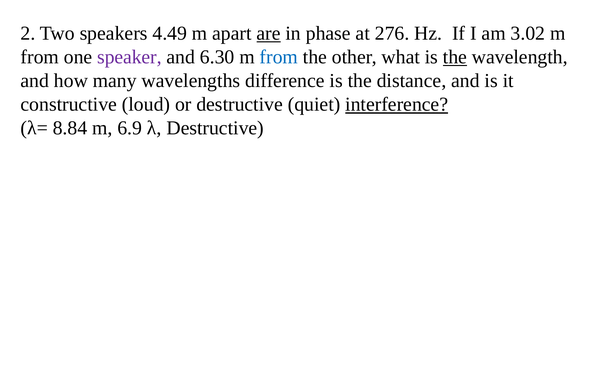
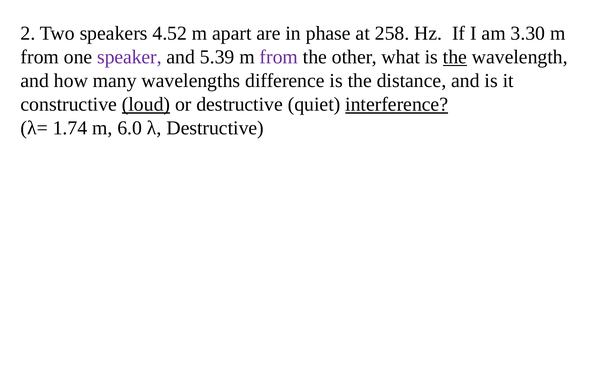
4.49: 4.49 -> 4.52
are underline: present -> none
276: 276 -> 258
3.02: 3.02 -> 3.30
6.30: 6.30 -> 5.39
from at (279, 57) colour: blue -> purple
loud underline: none -> present
8.84: 8.84 -> 1.74
6.9: 6.9 -> 6.0
